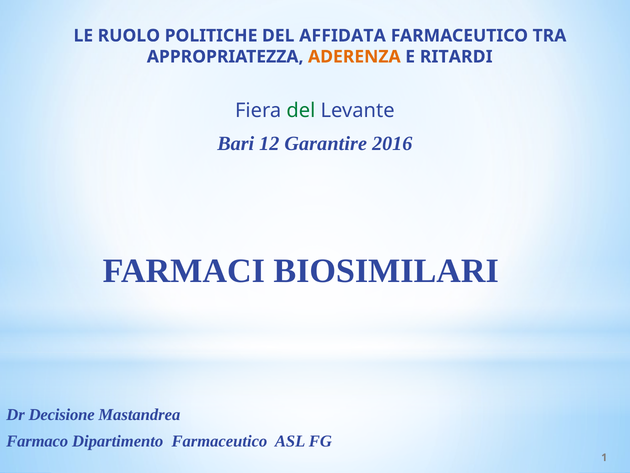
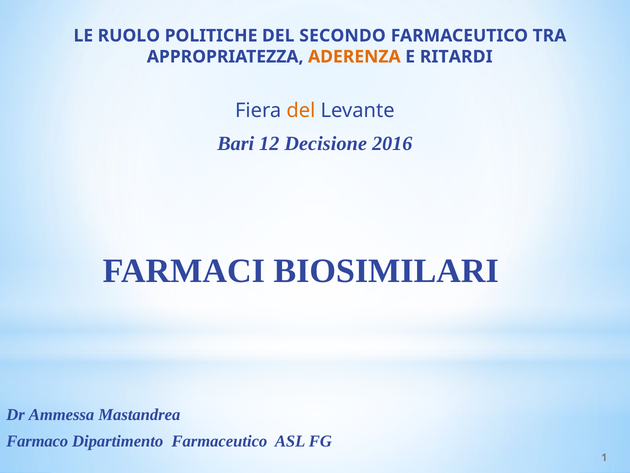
AFFIDATA: AFFIDATA -> SECONDO
del at (301, 110) colour: green -> orange
Garantire: Garantire -> Decisione
Decisione: Decisione -> Ammessa
